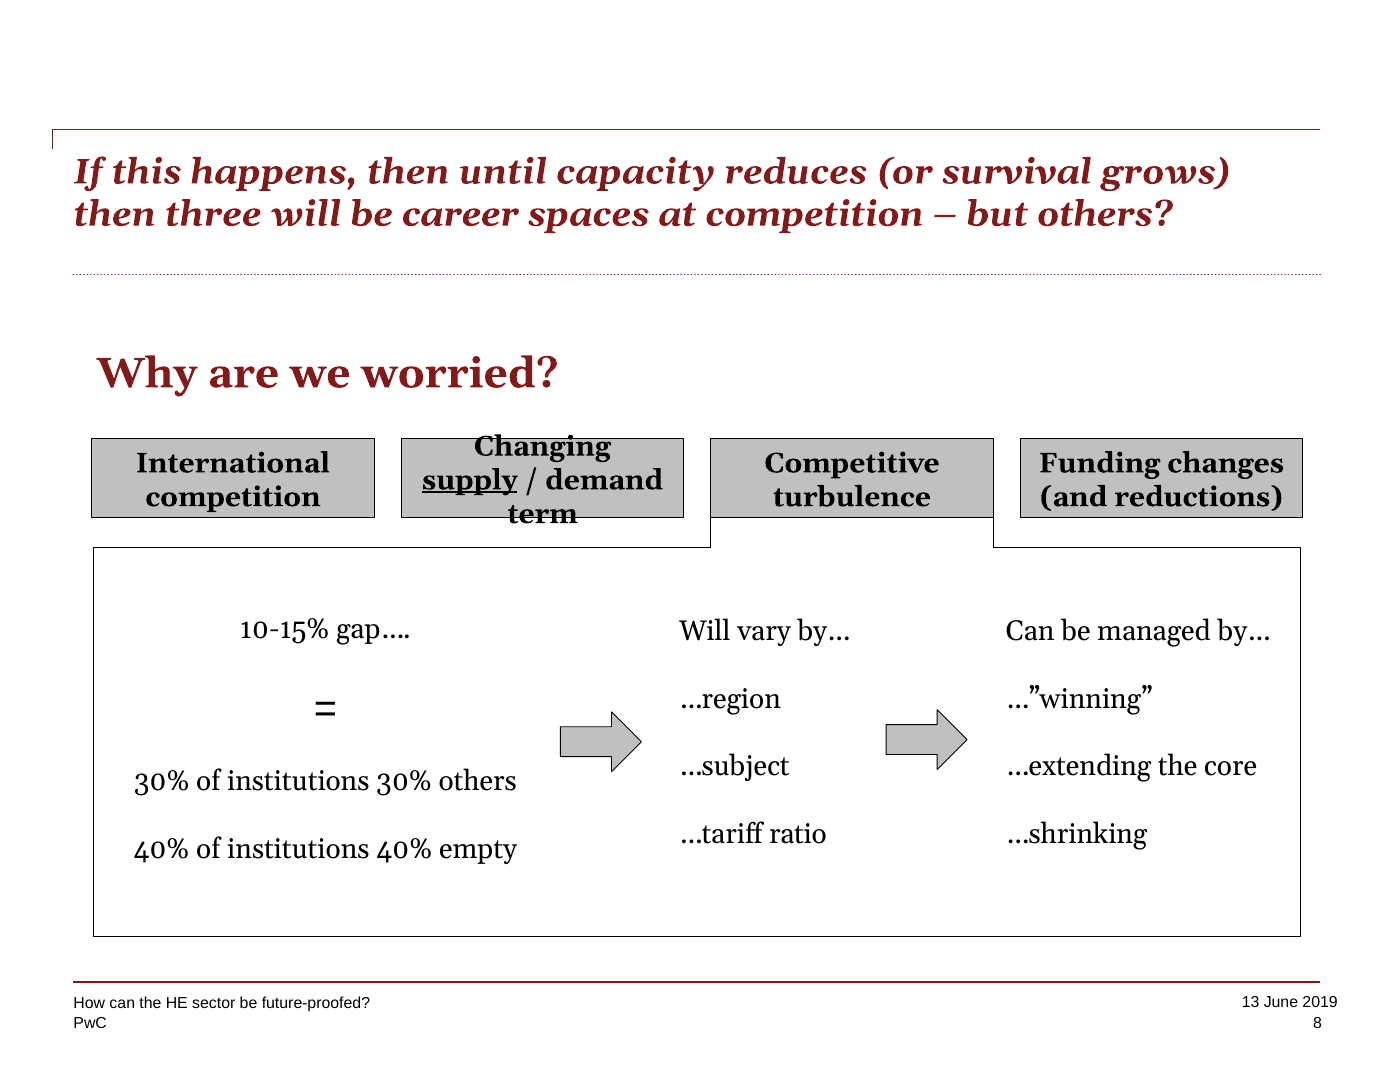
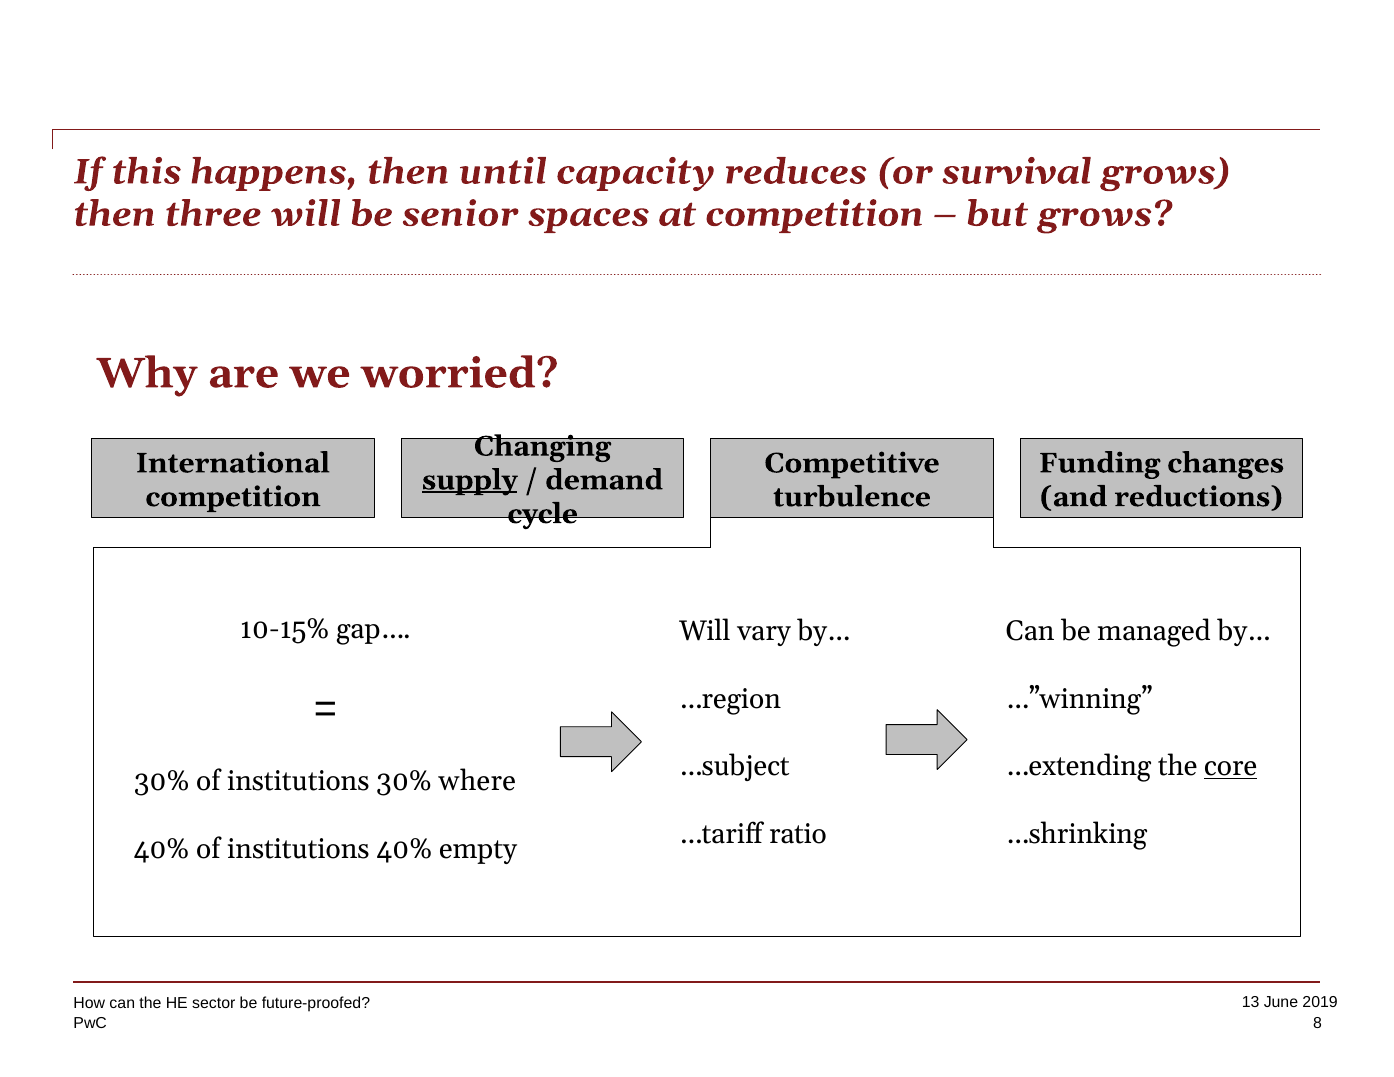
career: career -> senior
but others: others -> grows
term: term -> cycle
core underline: none -> present
30% others: others -> where
